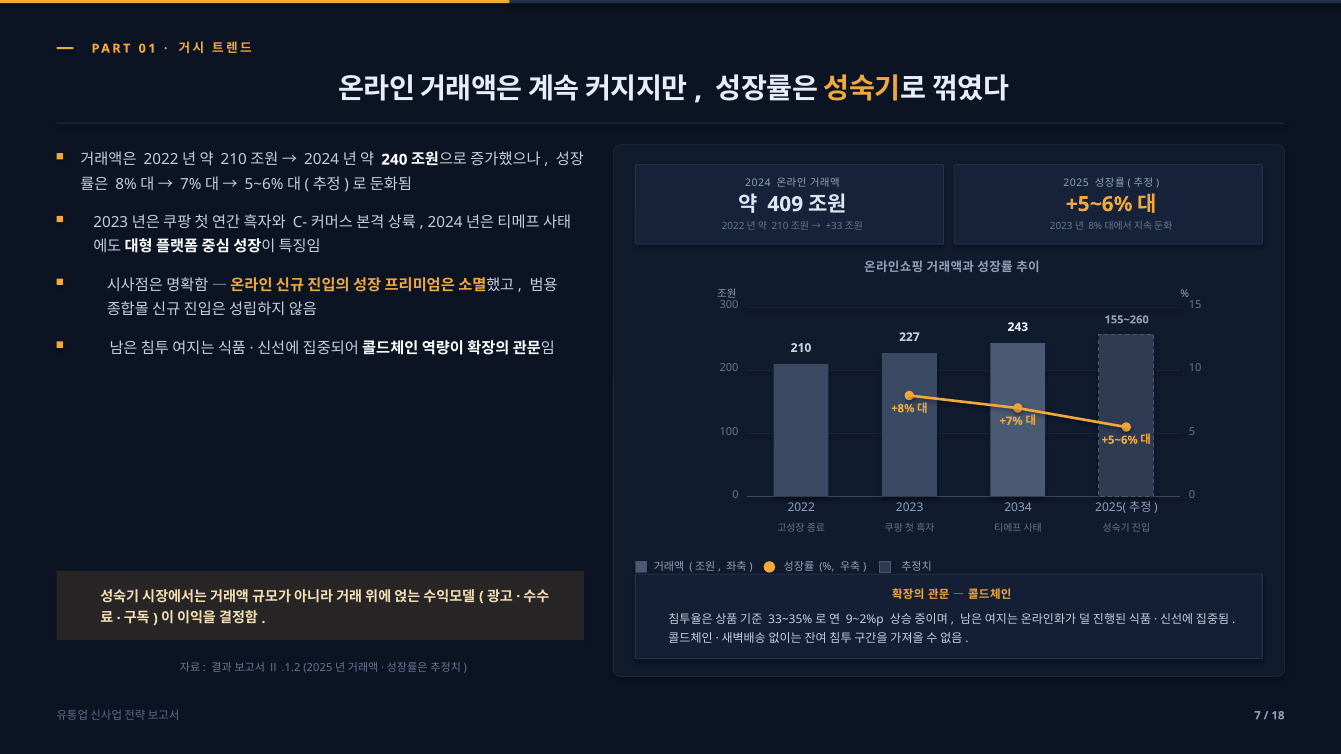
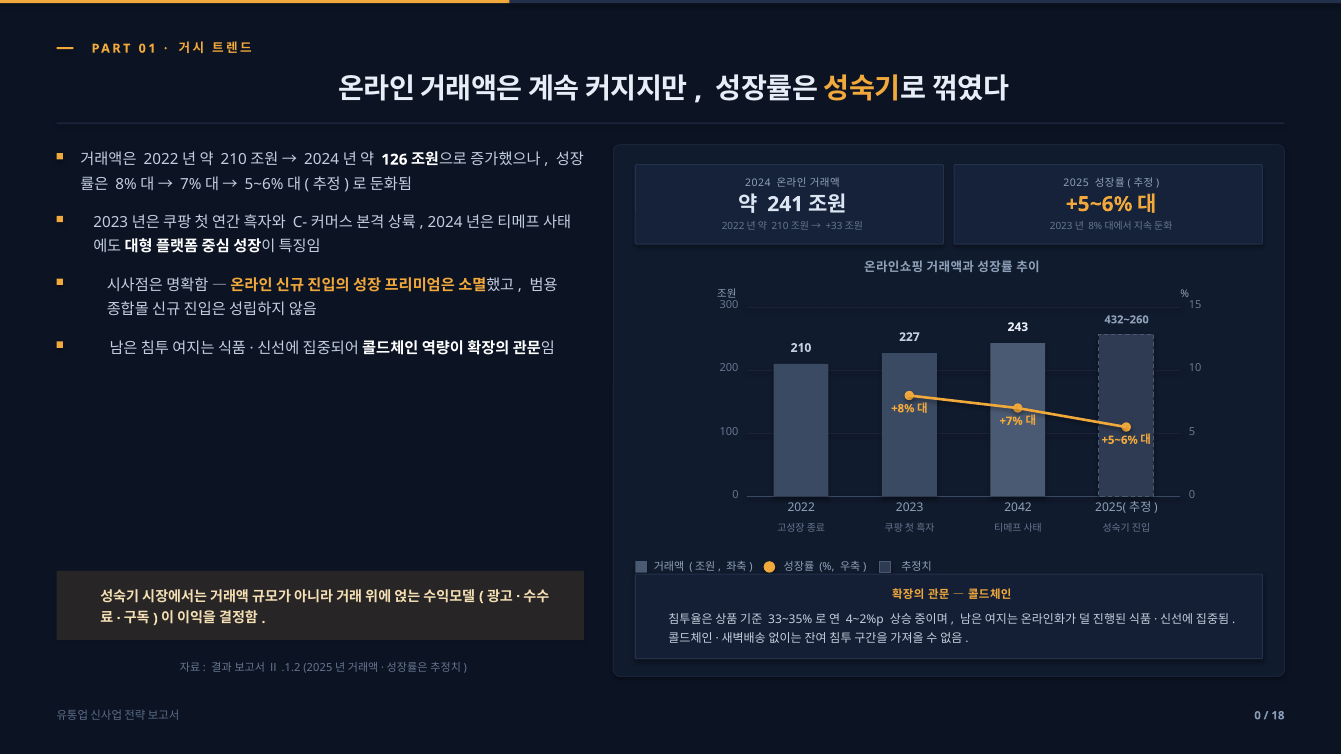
240: 240 -> 126
409: 409 -> 241
155~260: 155~260 -> 432~260
2034: 2034 -> 2042
9~2%p: 9~2%p -> 4~2%p
7 at (1258, 716): 7 -> 0
